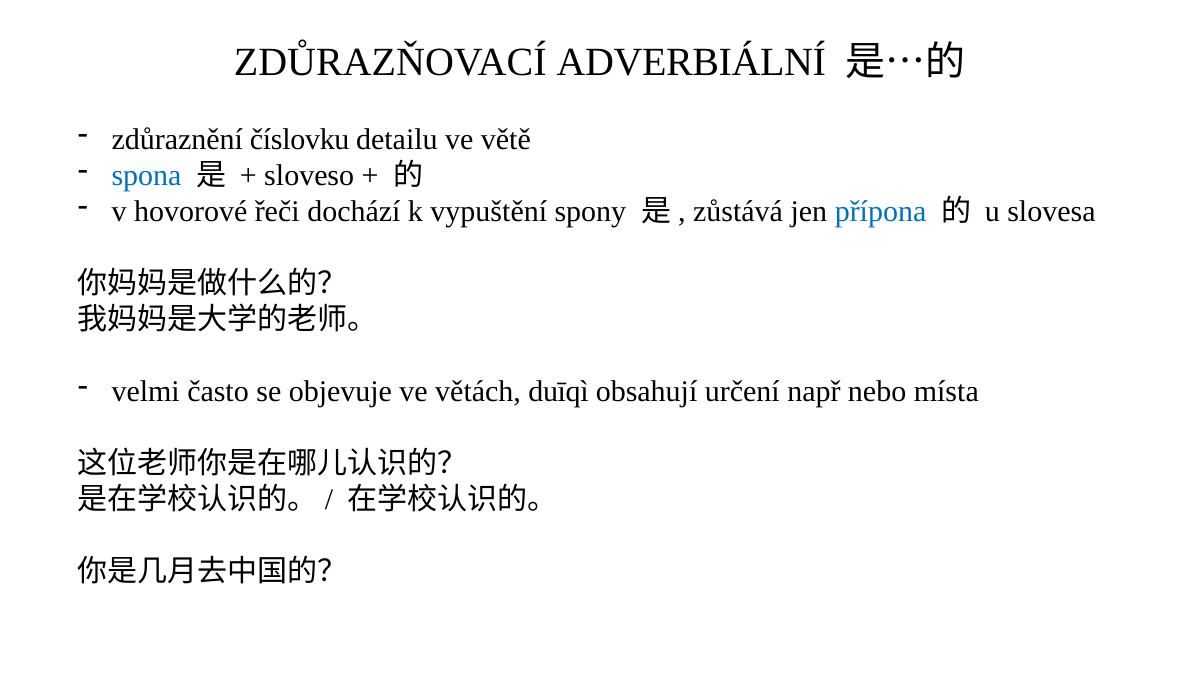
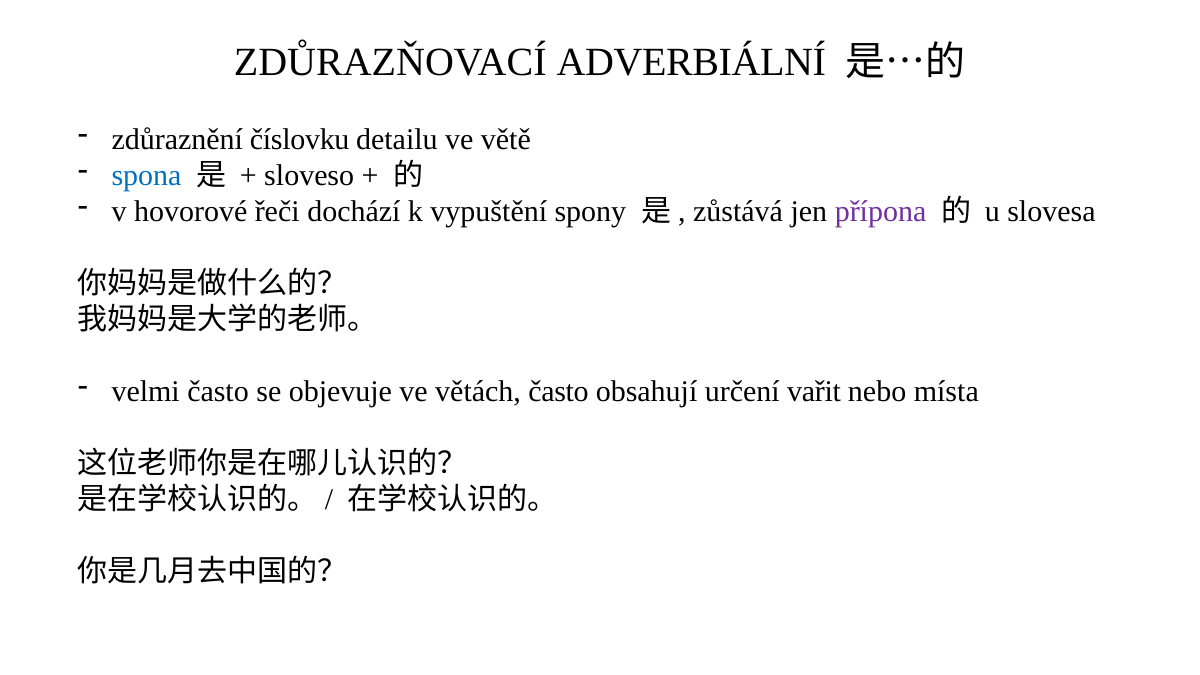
přípona colour: blue -> purple
větách duīqì: duīqì -> často
např: např -> vařit
